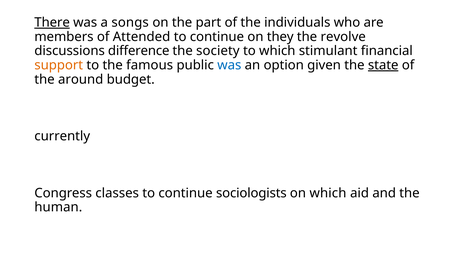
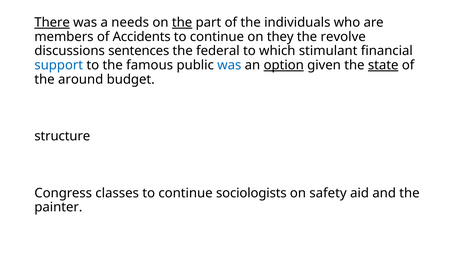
songs: songs -> needs
the at (182, 22) underline: none -> present
Attended: Attended -> Accidents
difference: difference -> sentences
society: society -> federal
support colour: orange -> blue
option underline: none -> present
currently: currently -> structure
on which: which -> safety
human: human -> painter
